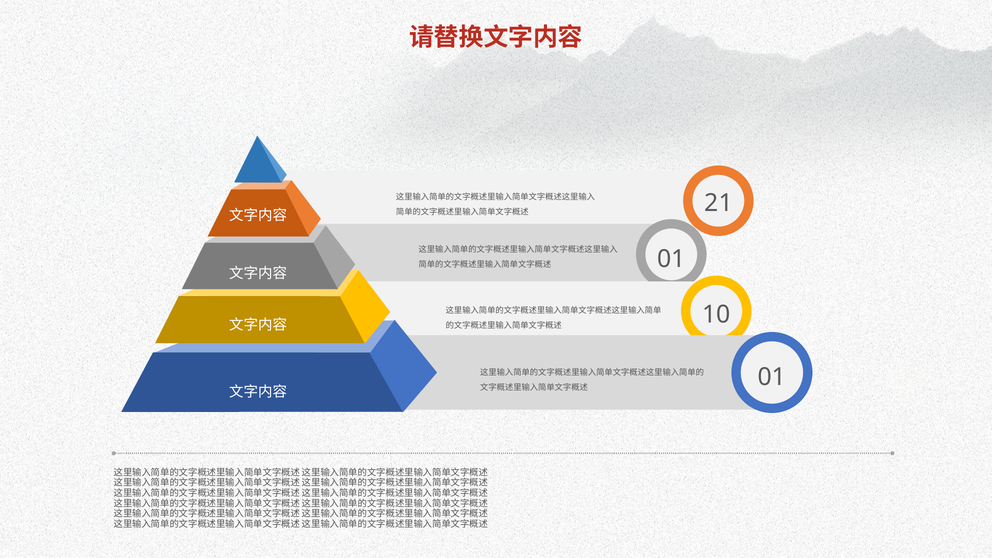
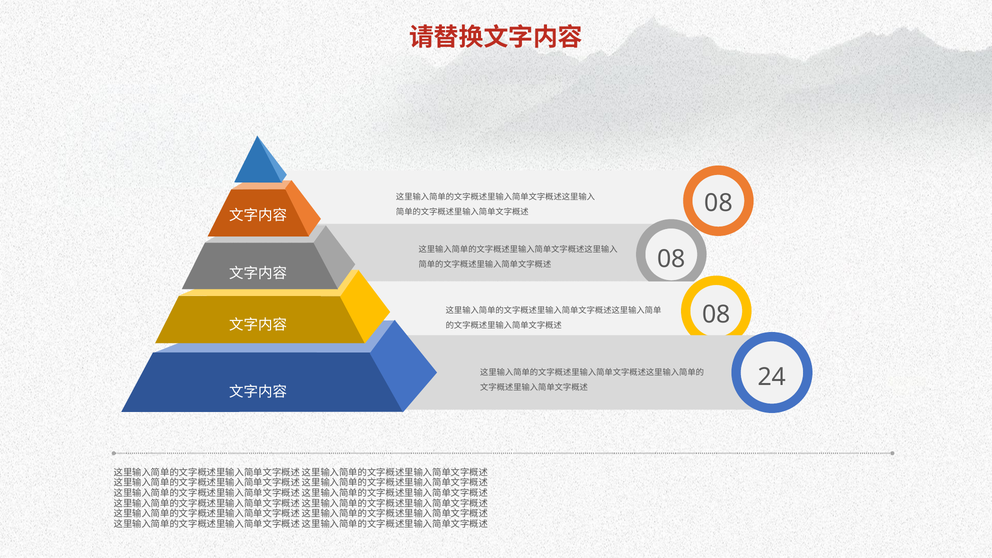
21 at (719, 203): 21 -> 08
01 at (671, 259): 01 -> 08
10 at (716, 314): 10 -> 08
01 at (772, 377): 01 -> 24
